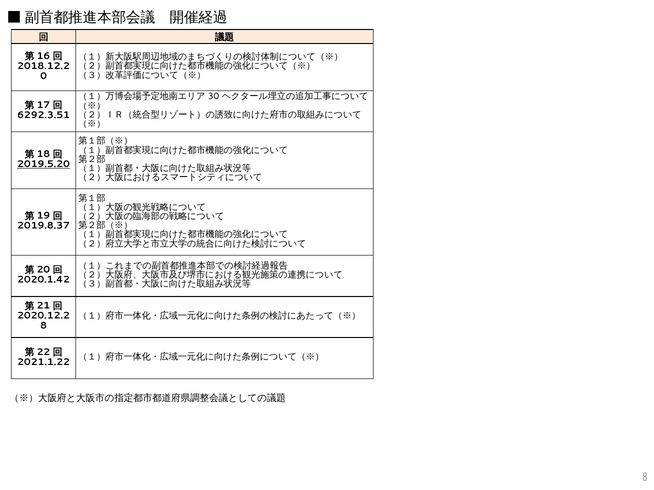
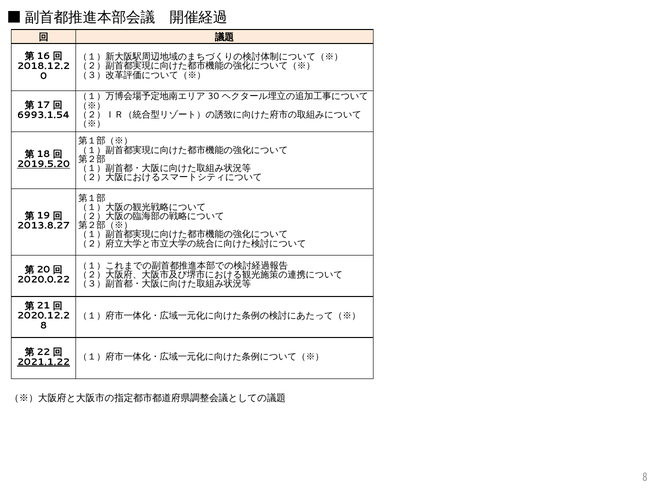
6292.3.51: 6292.3.51 -> 6993.1.54
2019.8.37: 2019.8.37 -> 2013.8.27
2020.1.42: 2020.1.42 -> 2020.0.22
2021.1.22 underline: none -> present
